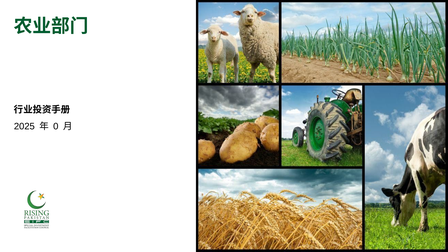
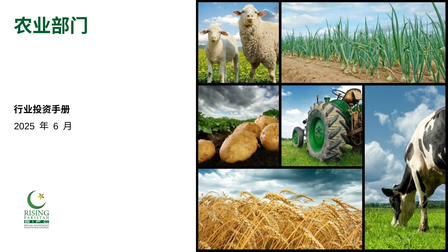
0: 0 -> 6
